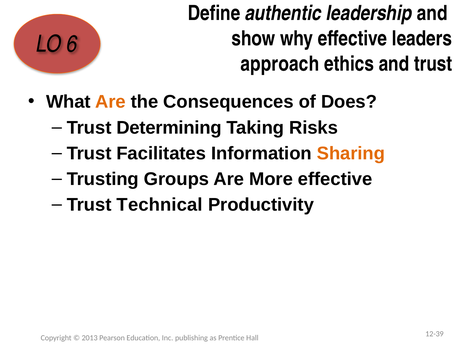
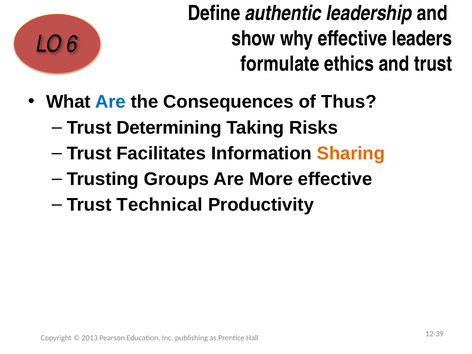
approach: approach -> formulate
Are at (110, 102) colour: orange -> blue
Does: Does -> Thus
